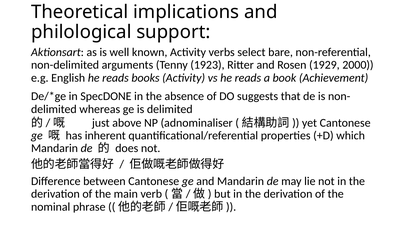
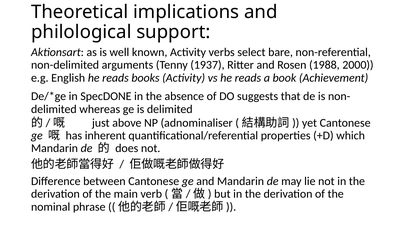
1923: 1923 -> 1937
1929: 1929 -> 1988
